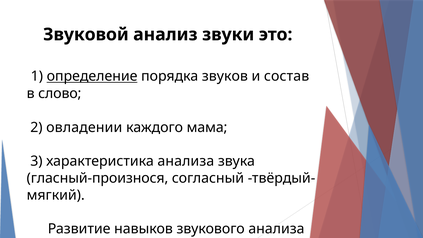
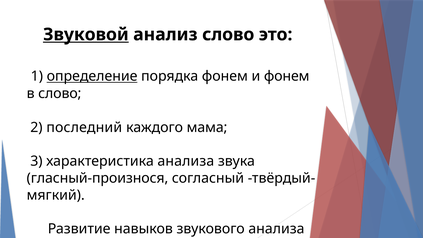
Звуковой underline: none -> present
анализ звуки: звуки -> слово
порядка звуков: звуков -> фонем
и состав: состав -> фонем
овладении: овладении -> последний
